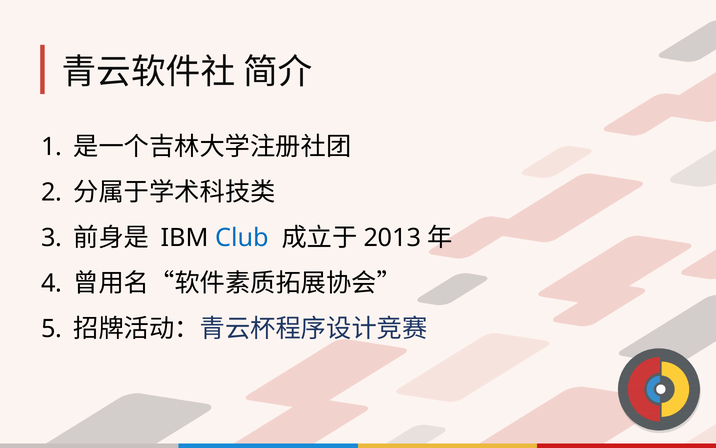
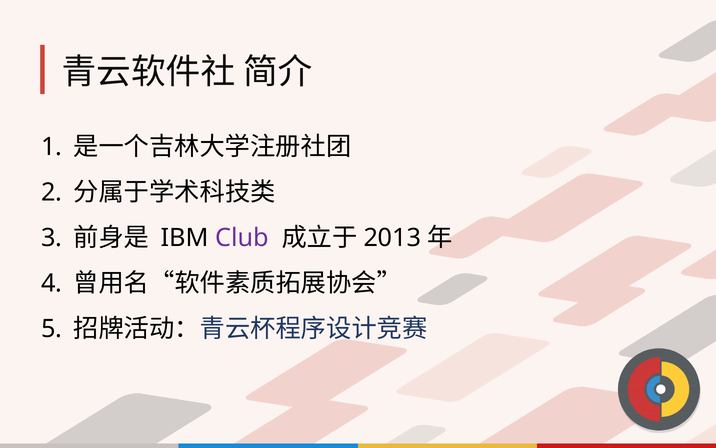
Club colour: blue -> purple
